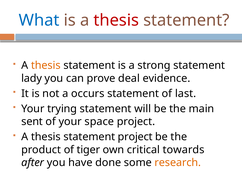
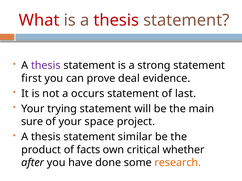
What colour: blue -> red
thesis at (46, 66) colour: orange -> purple
lady: lady -> first
sent: sent -> sure
statement project: project -> similar
tiger: tiger -> facts
towards: towards -> whether
